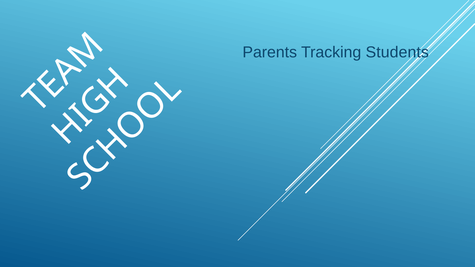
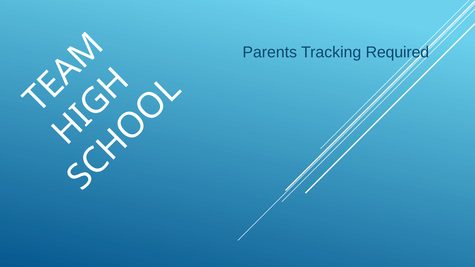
Students: Students -> Required
